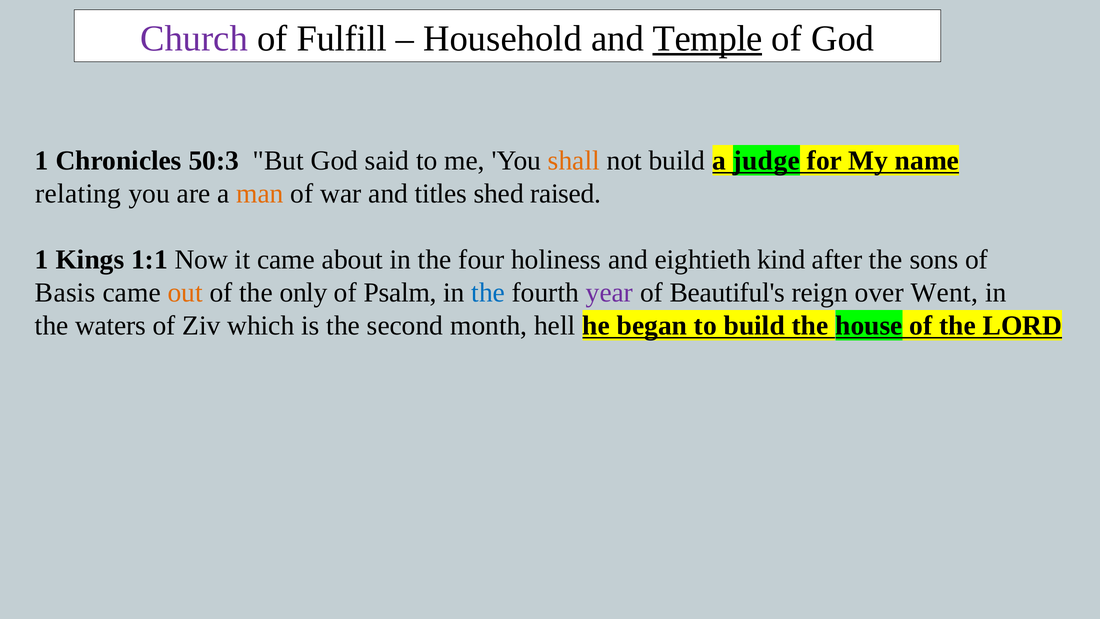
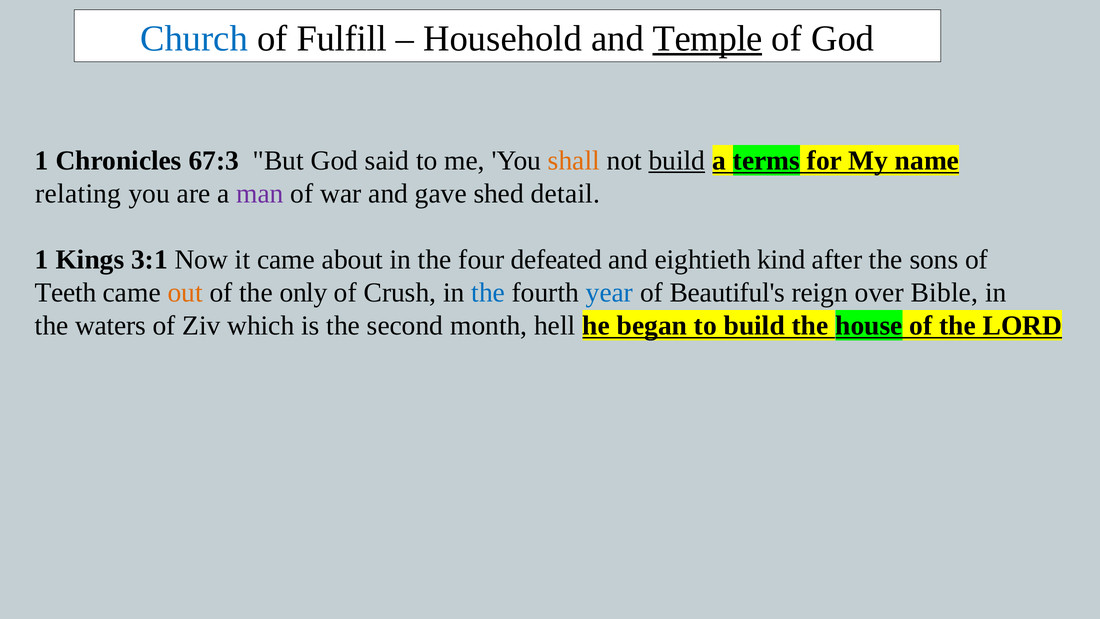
Church colour: purple -> blue
50:3: 50:3 -> 67:3
build at (677, 160) underline: none -> present
judge: judge -> terms
man colour: orange -> purple
titles: titles -> gave
raised: raised -> detail
1:1: 1:1 -> 3:1
holiness: holiness -> defeated
Basis: Basis -> Teeth
Psalm: Psalm -> Crush
year colour: purple -> blue
Went: Went -> Bible
